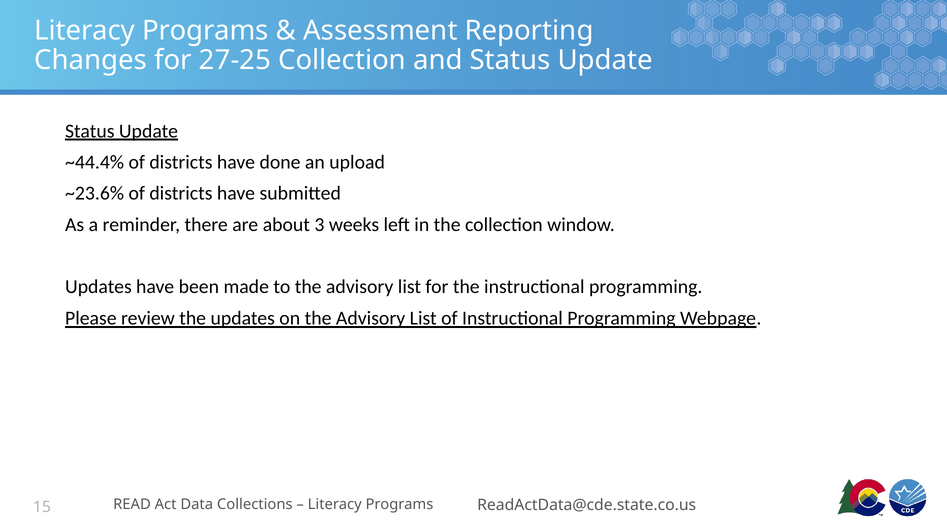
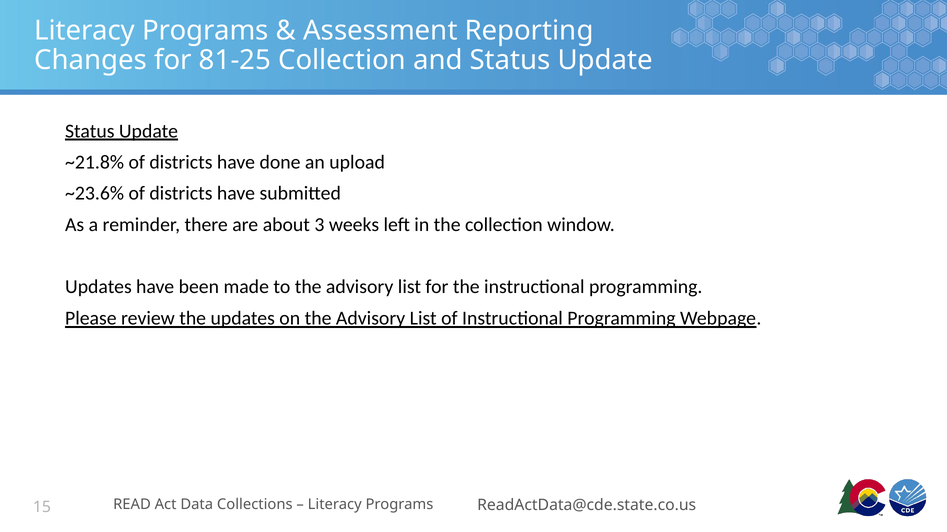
27-25: 27-25 -> 81-25
~44.4%: ~44.4% -> ~21.8%
